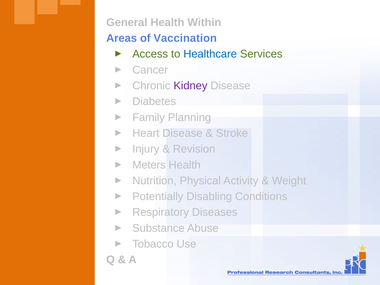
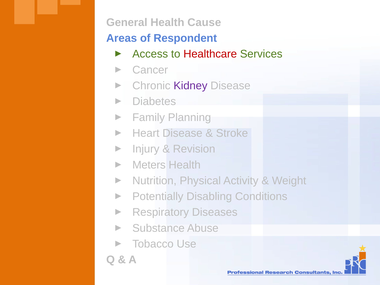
Within: Within -> Cause
Vaccination: Vaccination -> Respondent
Healthcare colour: blue -> red
